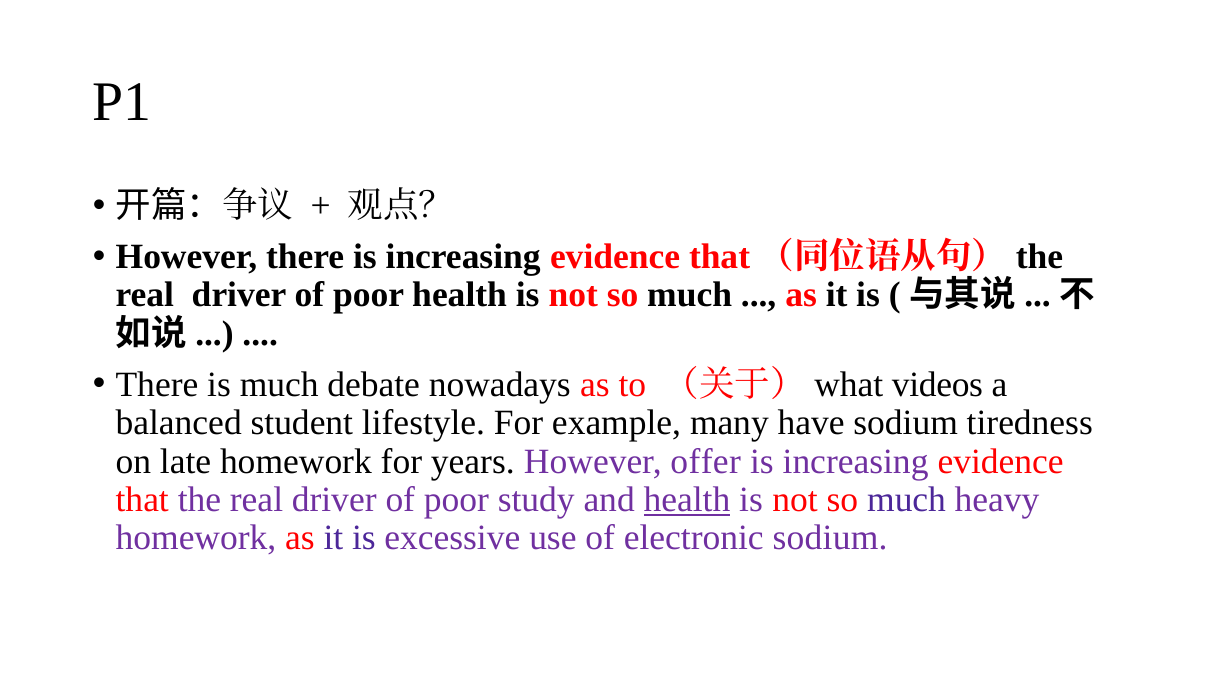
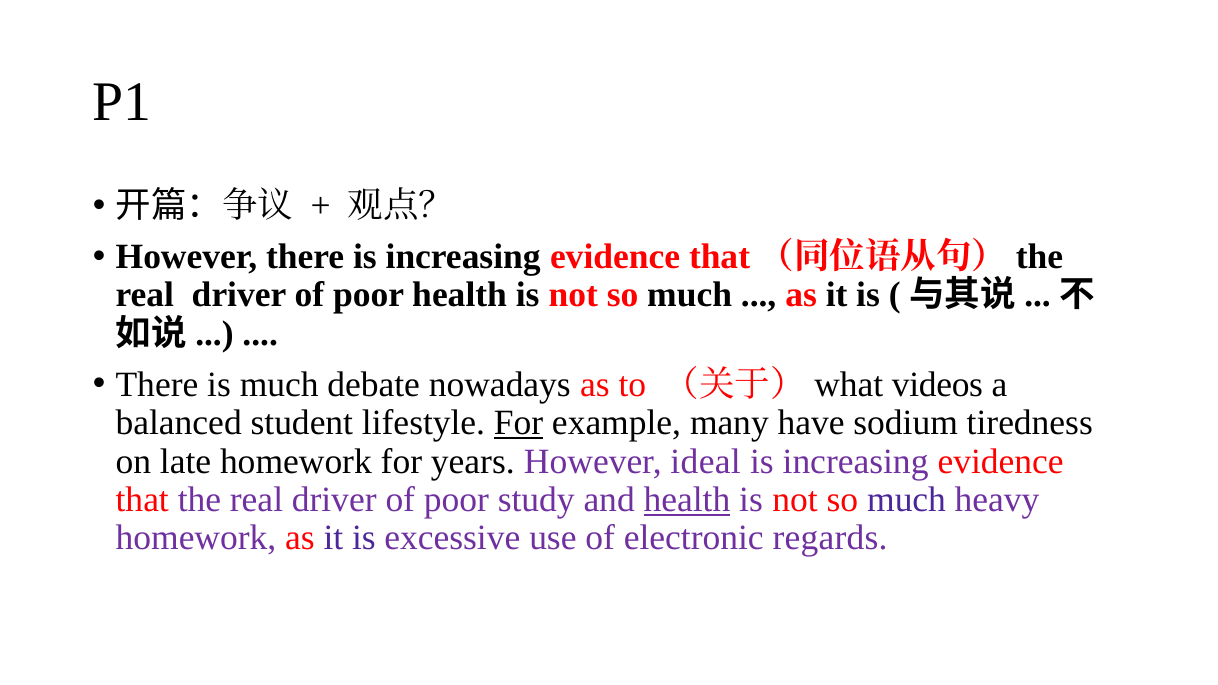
For at (519, 423) underline: none -> present
offer: offer -> ideal
electronic sodium: sodium -> regards
